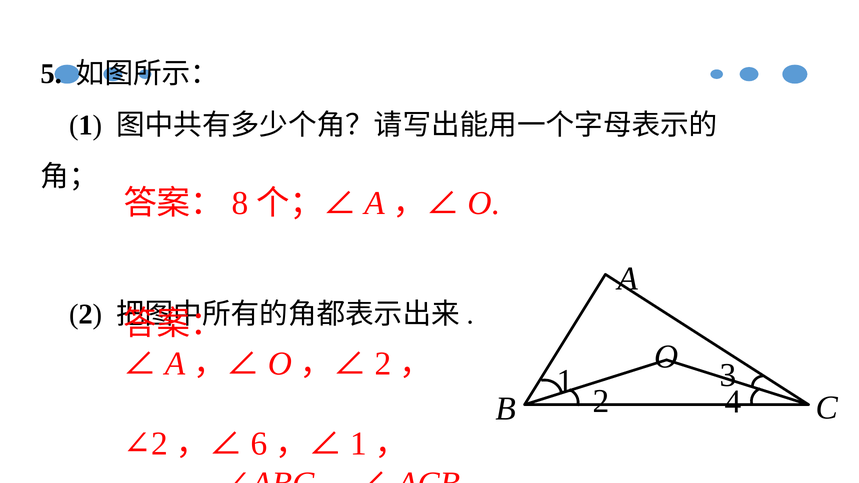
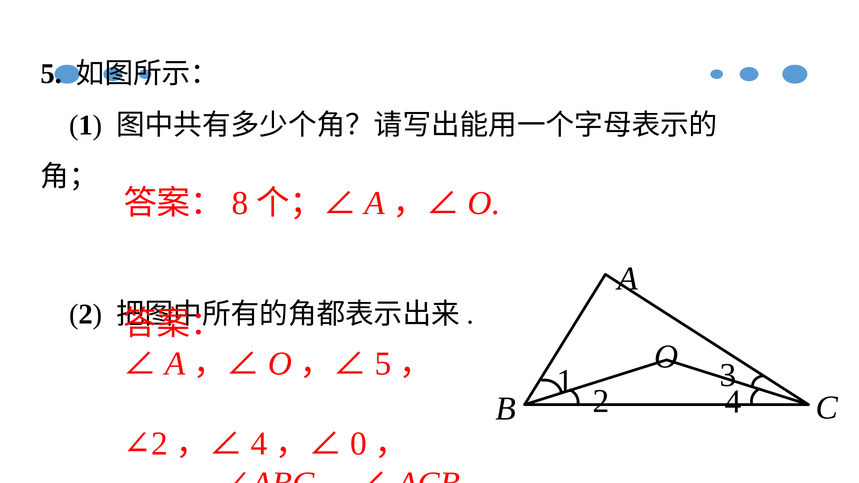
2 at (383, 364): 2 -> 5
6 at (259, 444): 6 -> 4
1 at (358, 444): 1 -> 0
